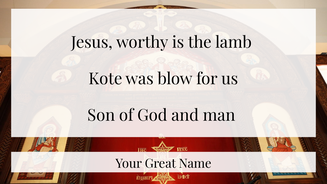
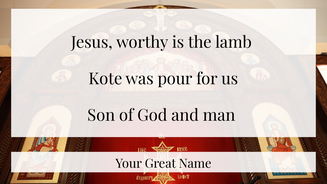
blow: blow -> pour
